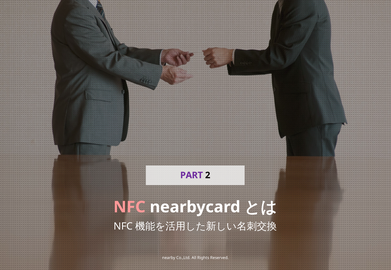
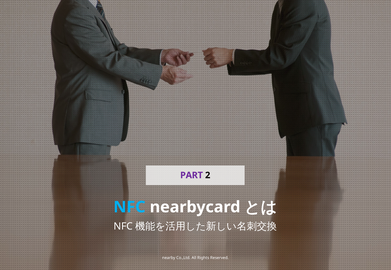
NFC colour: pink -> light blue
